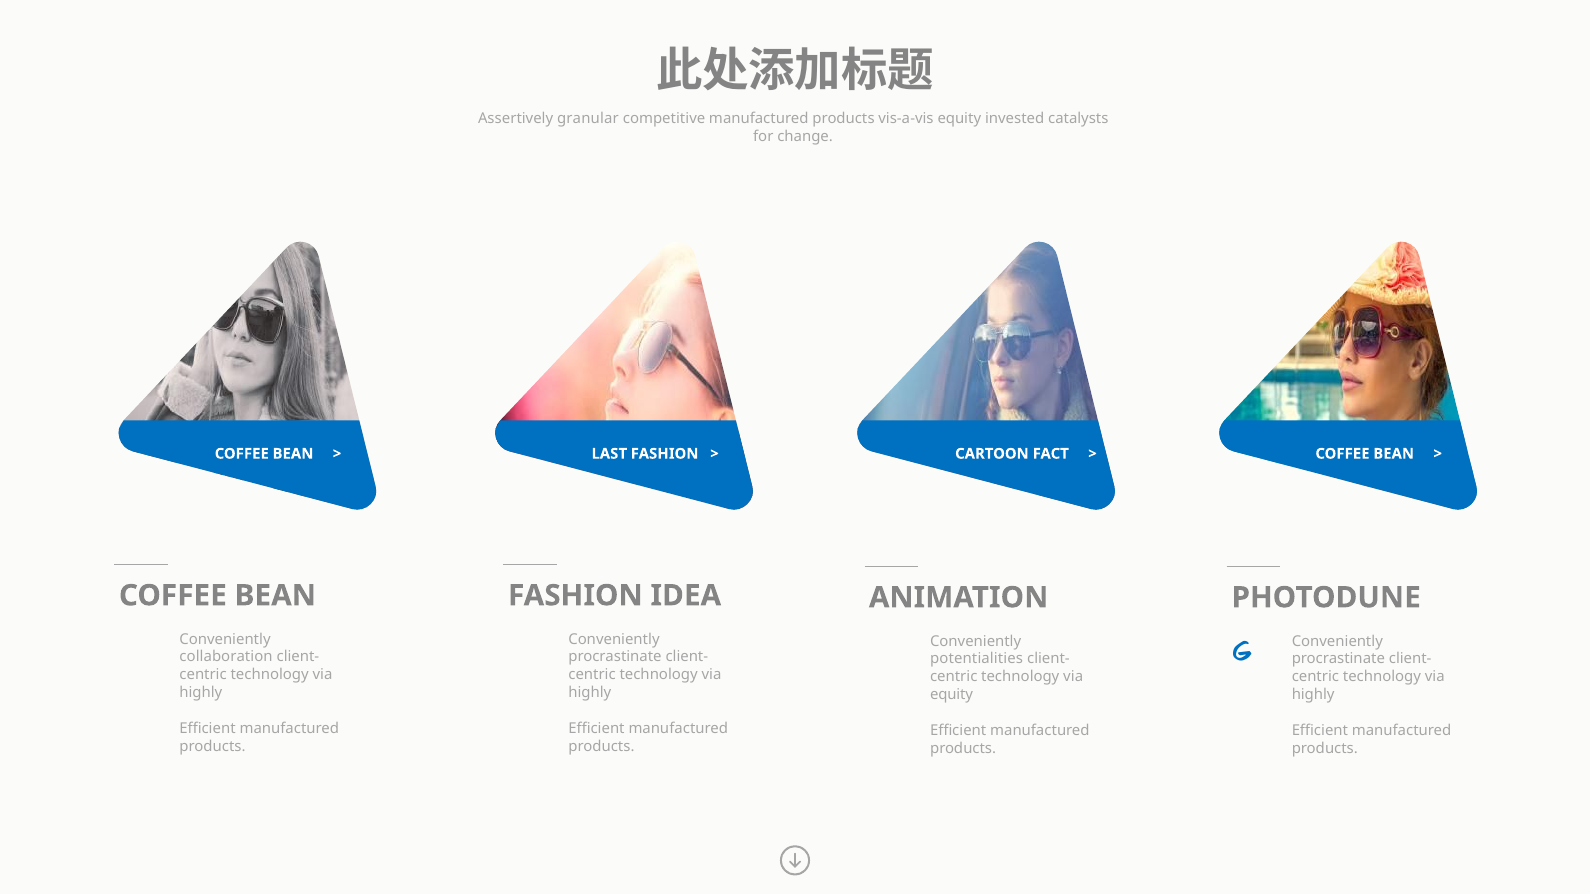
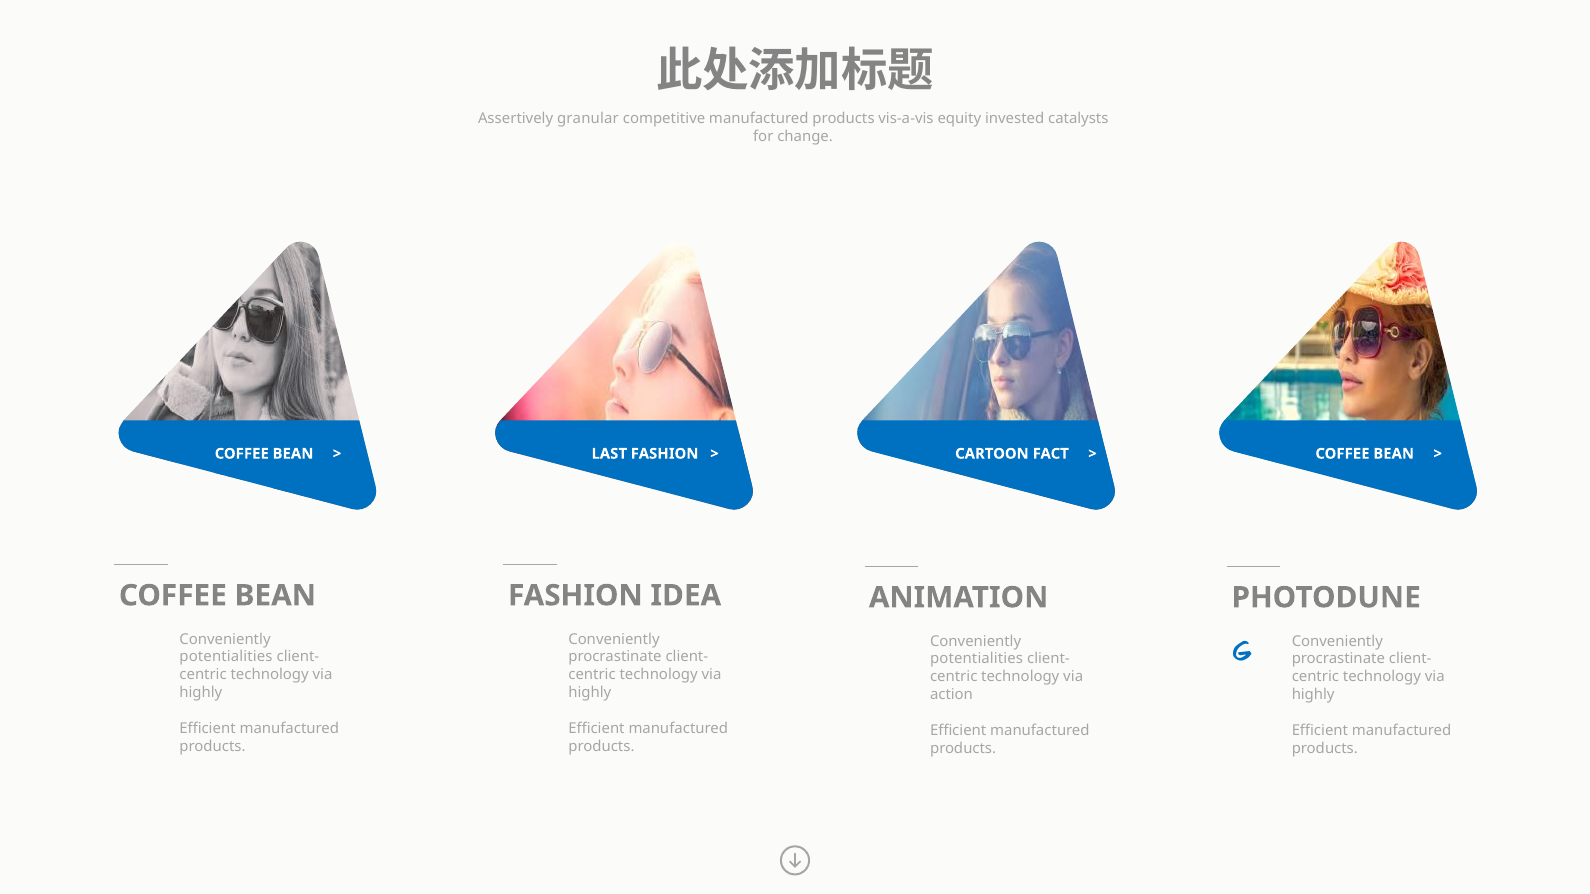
collaboration at (226, 657): collaboration -> potentialities
equity at (952, 695): equity -> action
